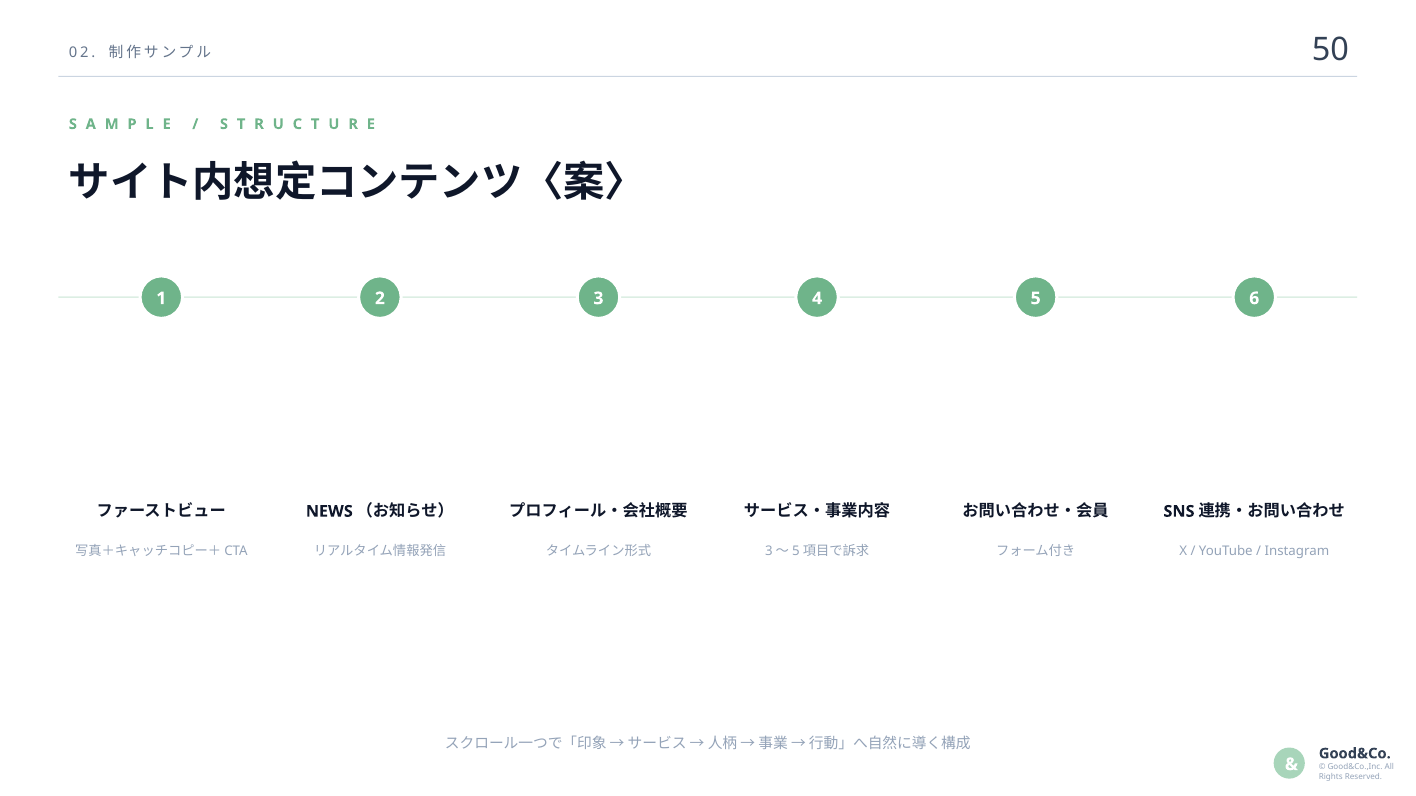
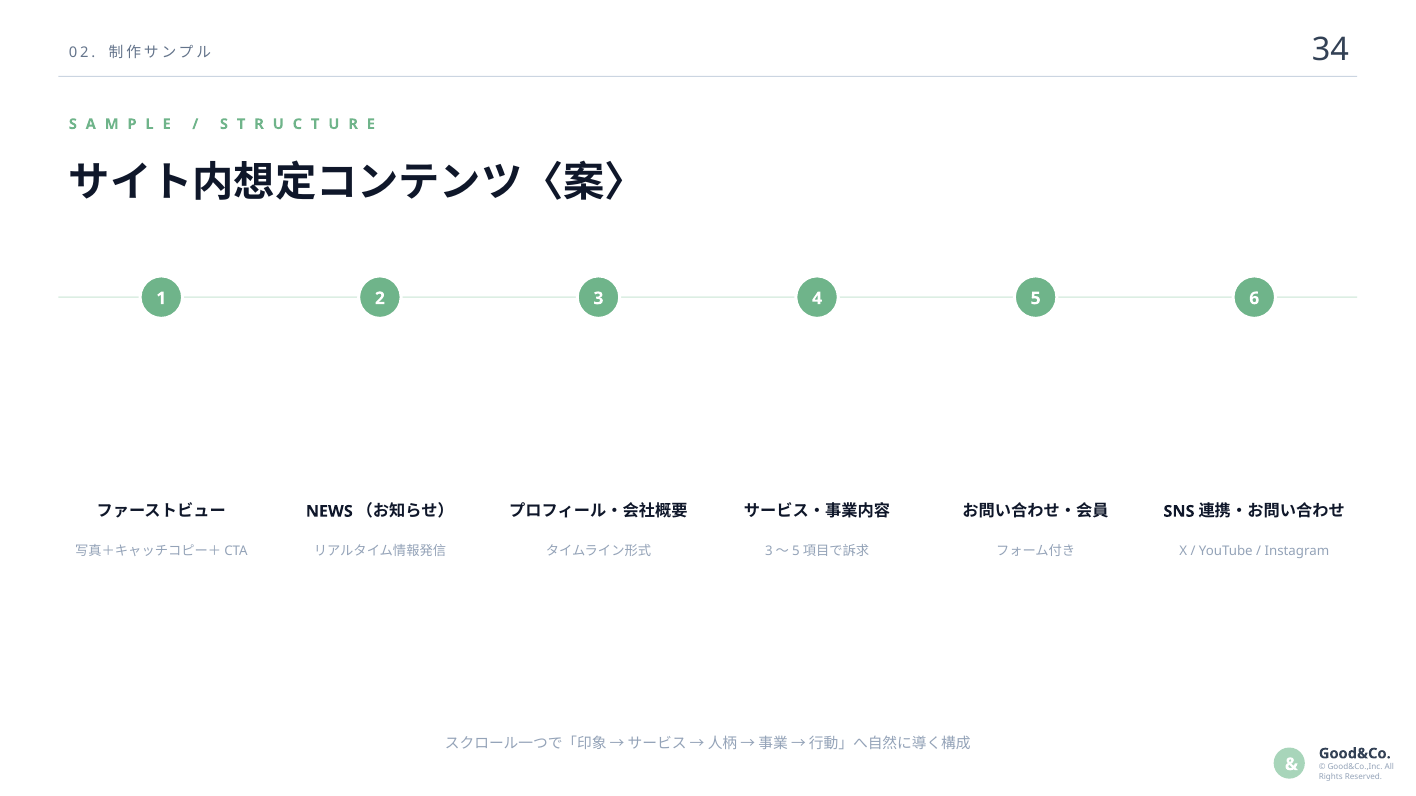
50: 50 -> 34
